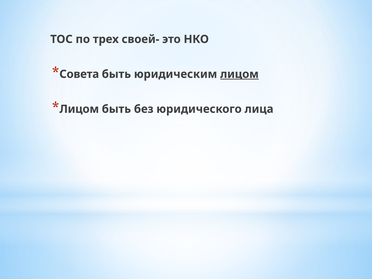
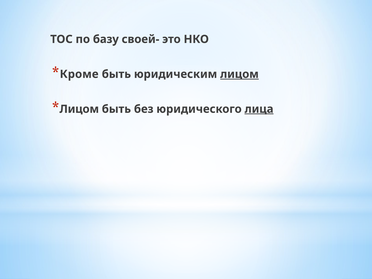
трех: трех -> базу
Совета: Совета -> Кроме
лица underline: none -> present
